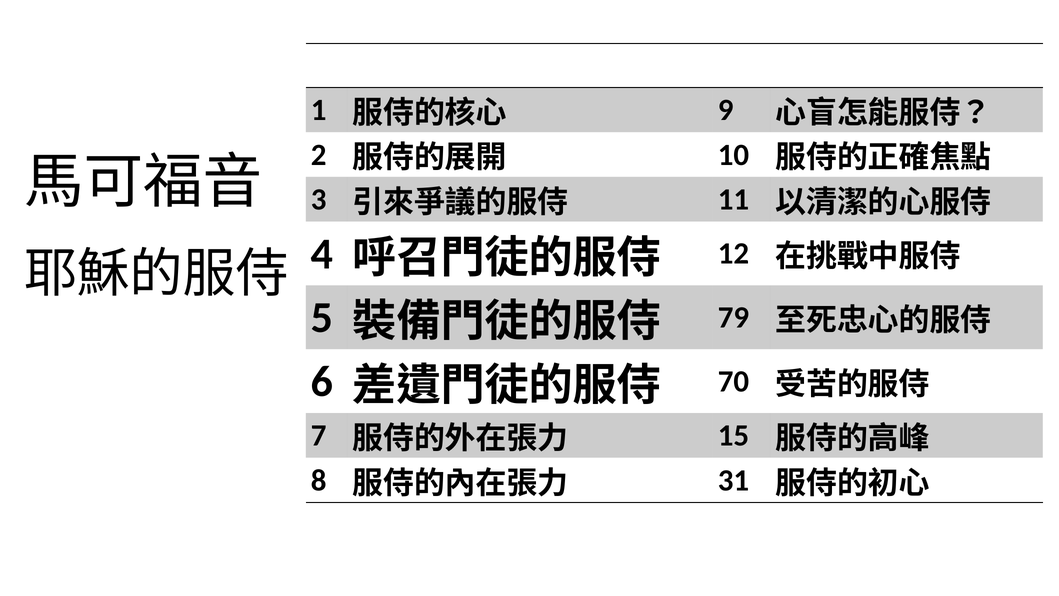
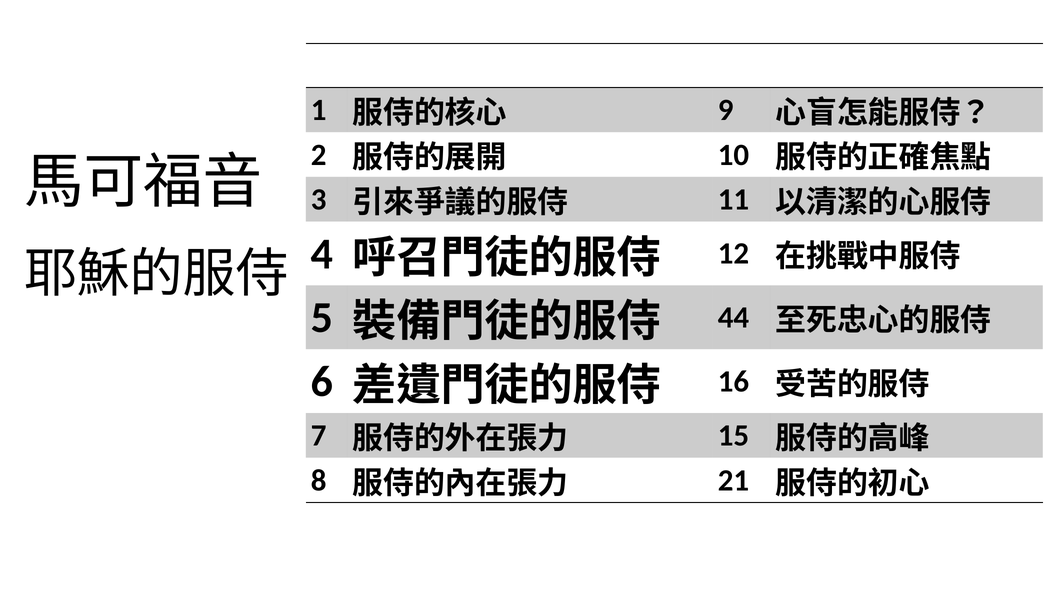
79: 79 -> 44
70: 70 -> 16
31: 31 -> 21
